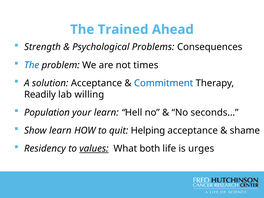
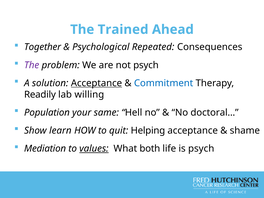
Strength: Strength -> Together
Problems: Problems -> Repeated
The at (32, 65) colour: blue -> purple
not times: times -> psych
Acceptance at (96, 83) underline: none -> present
your learn: learn -> same
seconds…: seconds… -> doctoral…
Residency: Residency -> Mediation
is urges: urges -> psych
